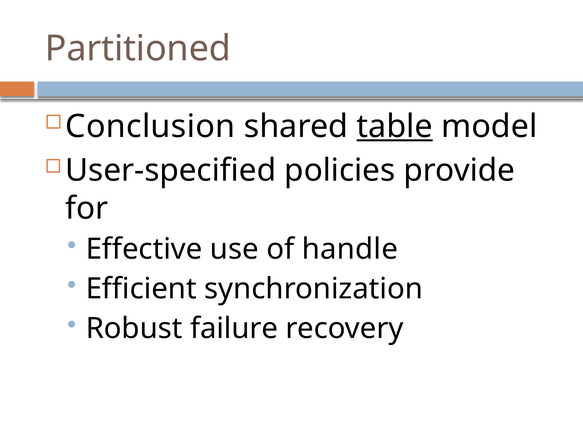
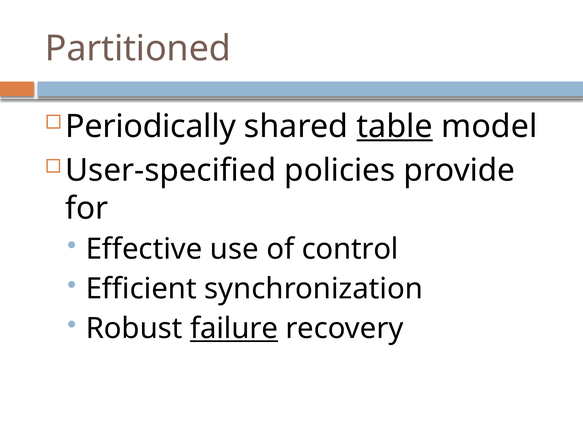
Conclusion: Conclusion -> Periodically
handle: handle -> control
failure underline: none -> present
